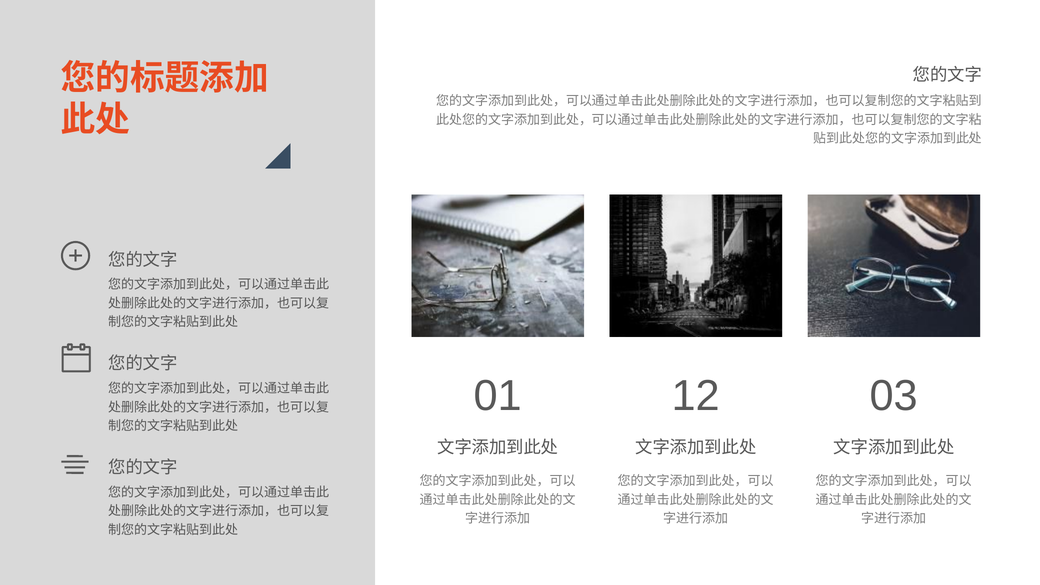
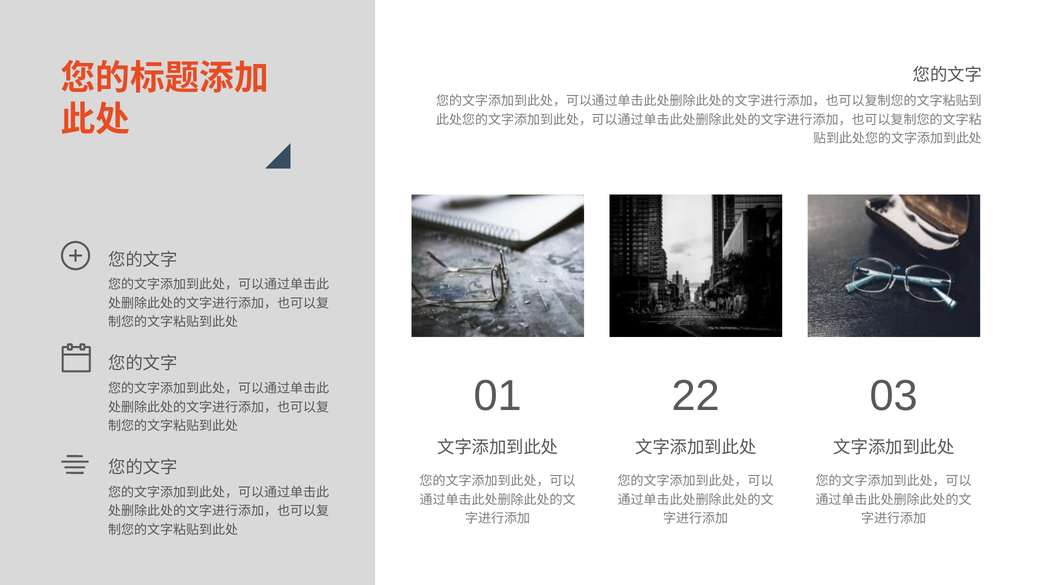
12: 12 -> 22
